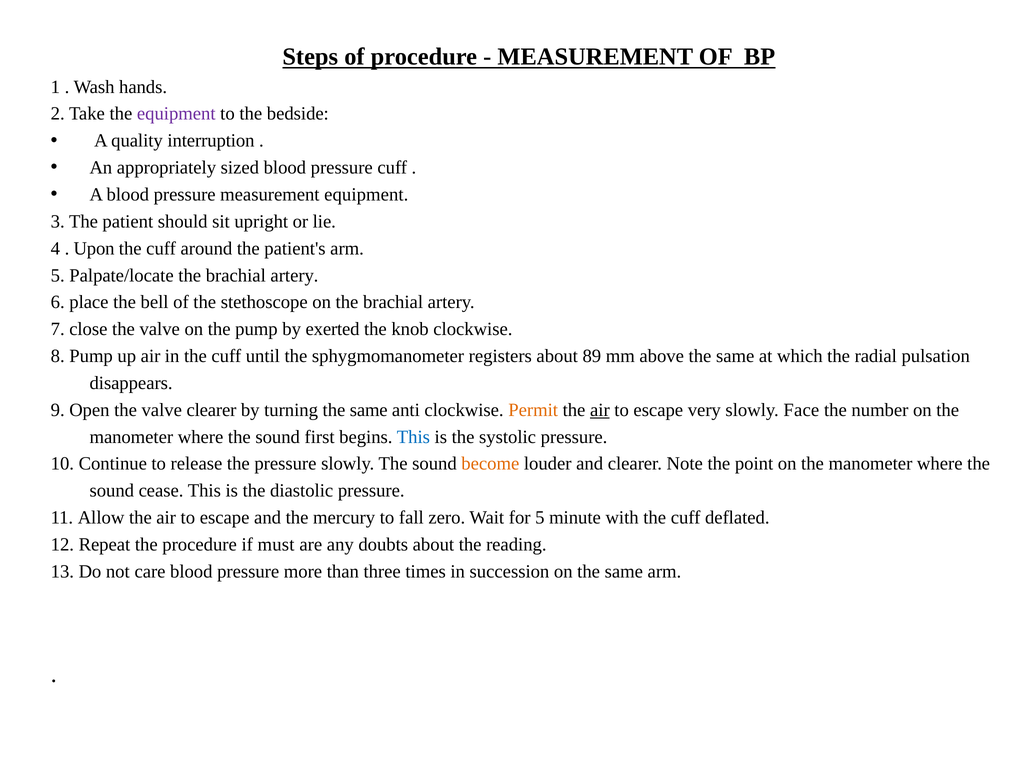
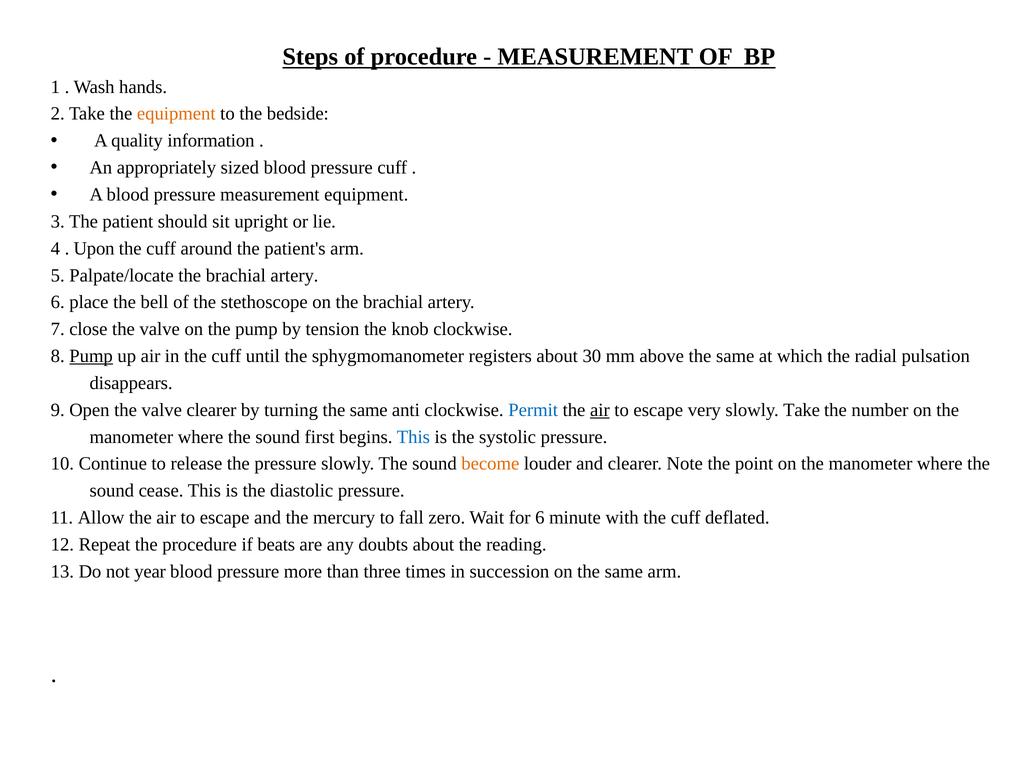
equipment at (176, 114) colour: purple -> orange
interruption: interruption -> information
exerted: exerted -> tension
Pump at (91, 356) underline: none -> present
89: 89 -> 30
Permit colour: orange -> blue
slowly Face: Face -> Take
for 5: 5 -> 6
must: must -> beats
care: care -> year
